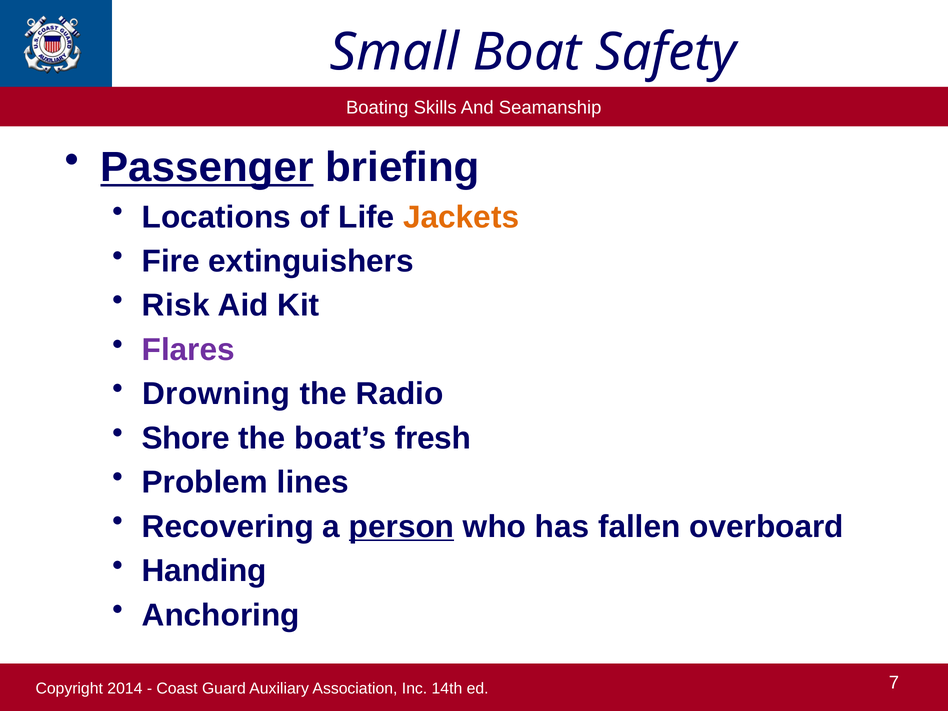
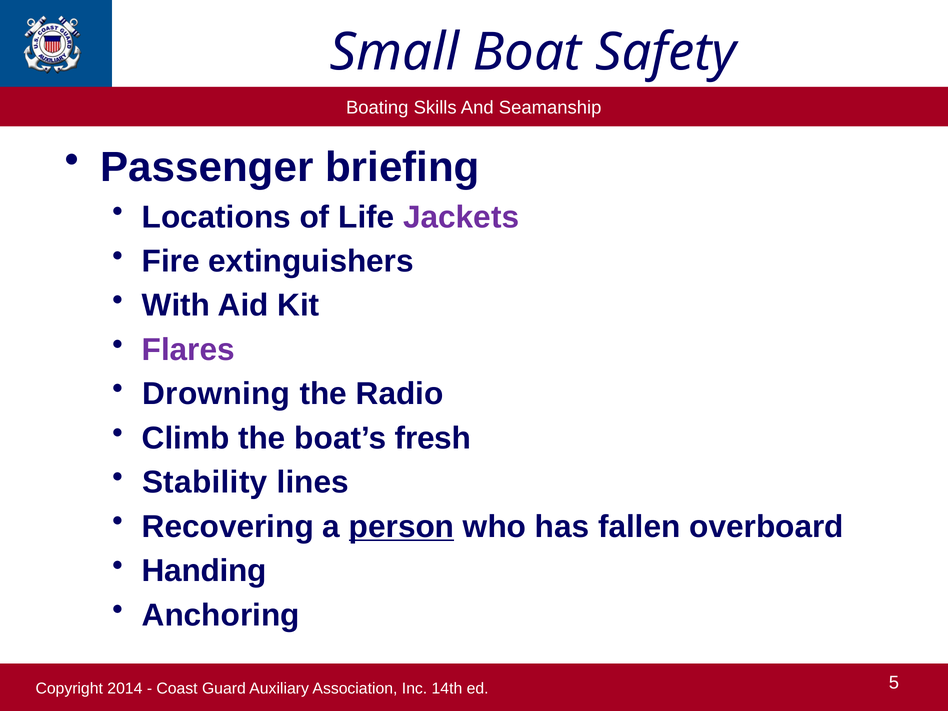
Passenger underline: present -> none
Jackets colour: orange -> purple
Risk: Risk -> With
Shore: Shore -> Climb
Problem: Problem -> Stability
7: 7 -> 5
